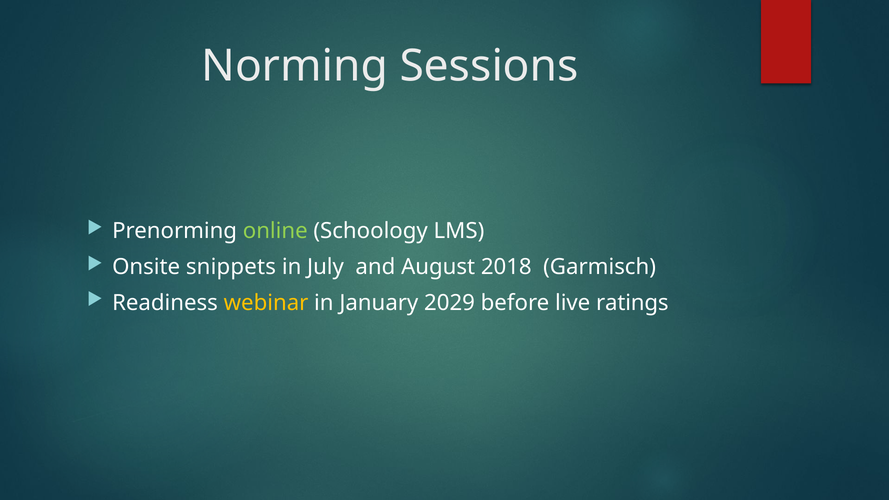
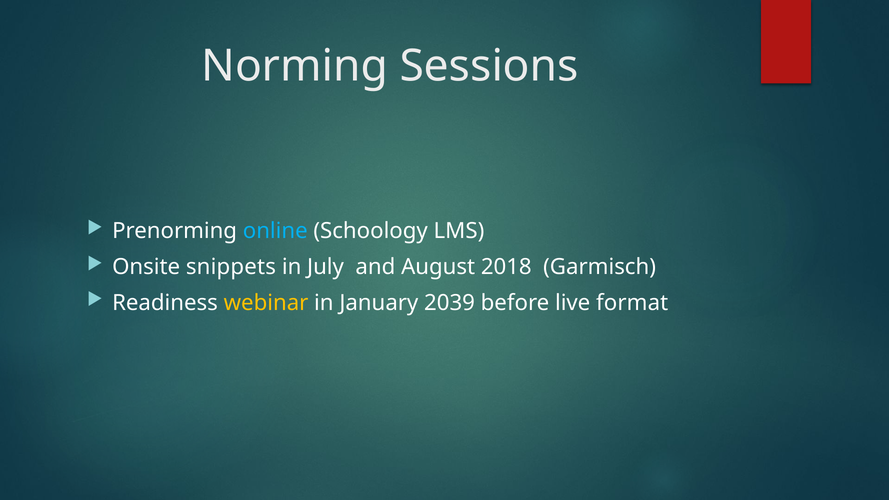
online colour: light green -> light blue
2029: 2029 -> 2039
ratings: ratings -> format
